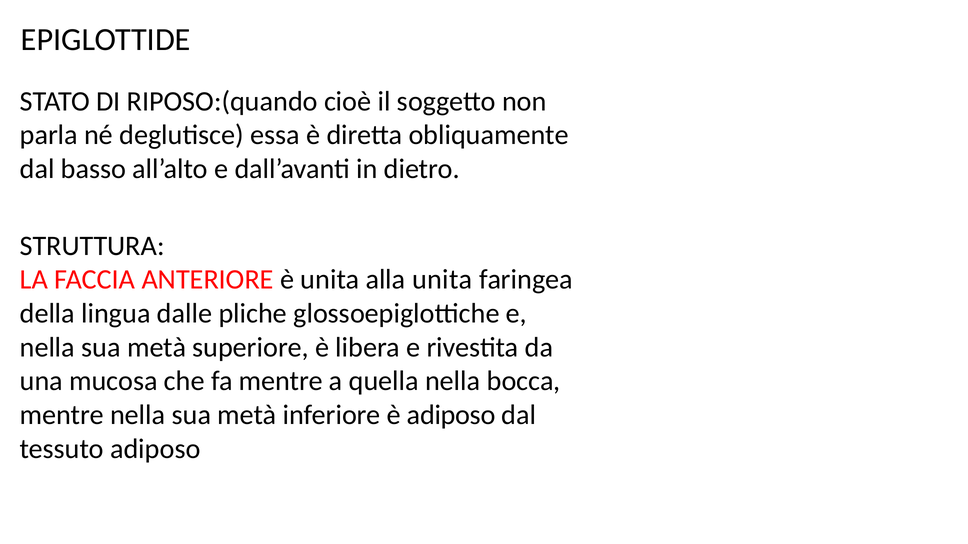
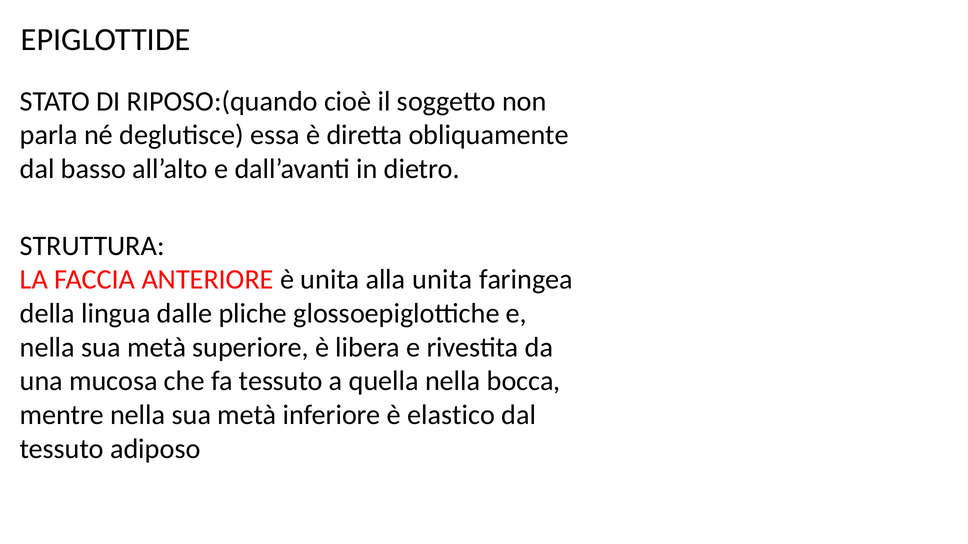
fa mentre: mentre -> tessuto
è adiposo: adiposo -> elastico
